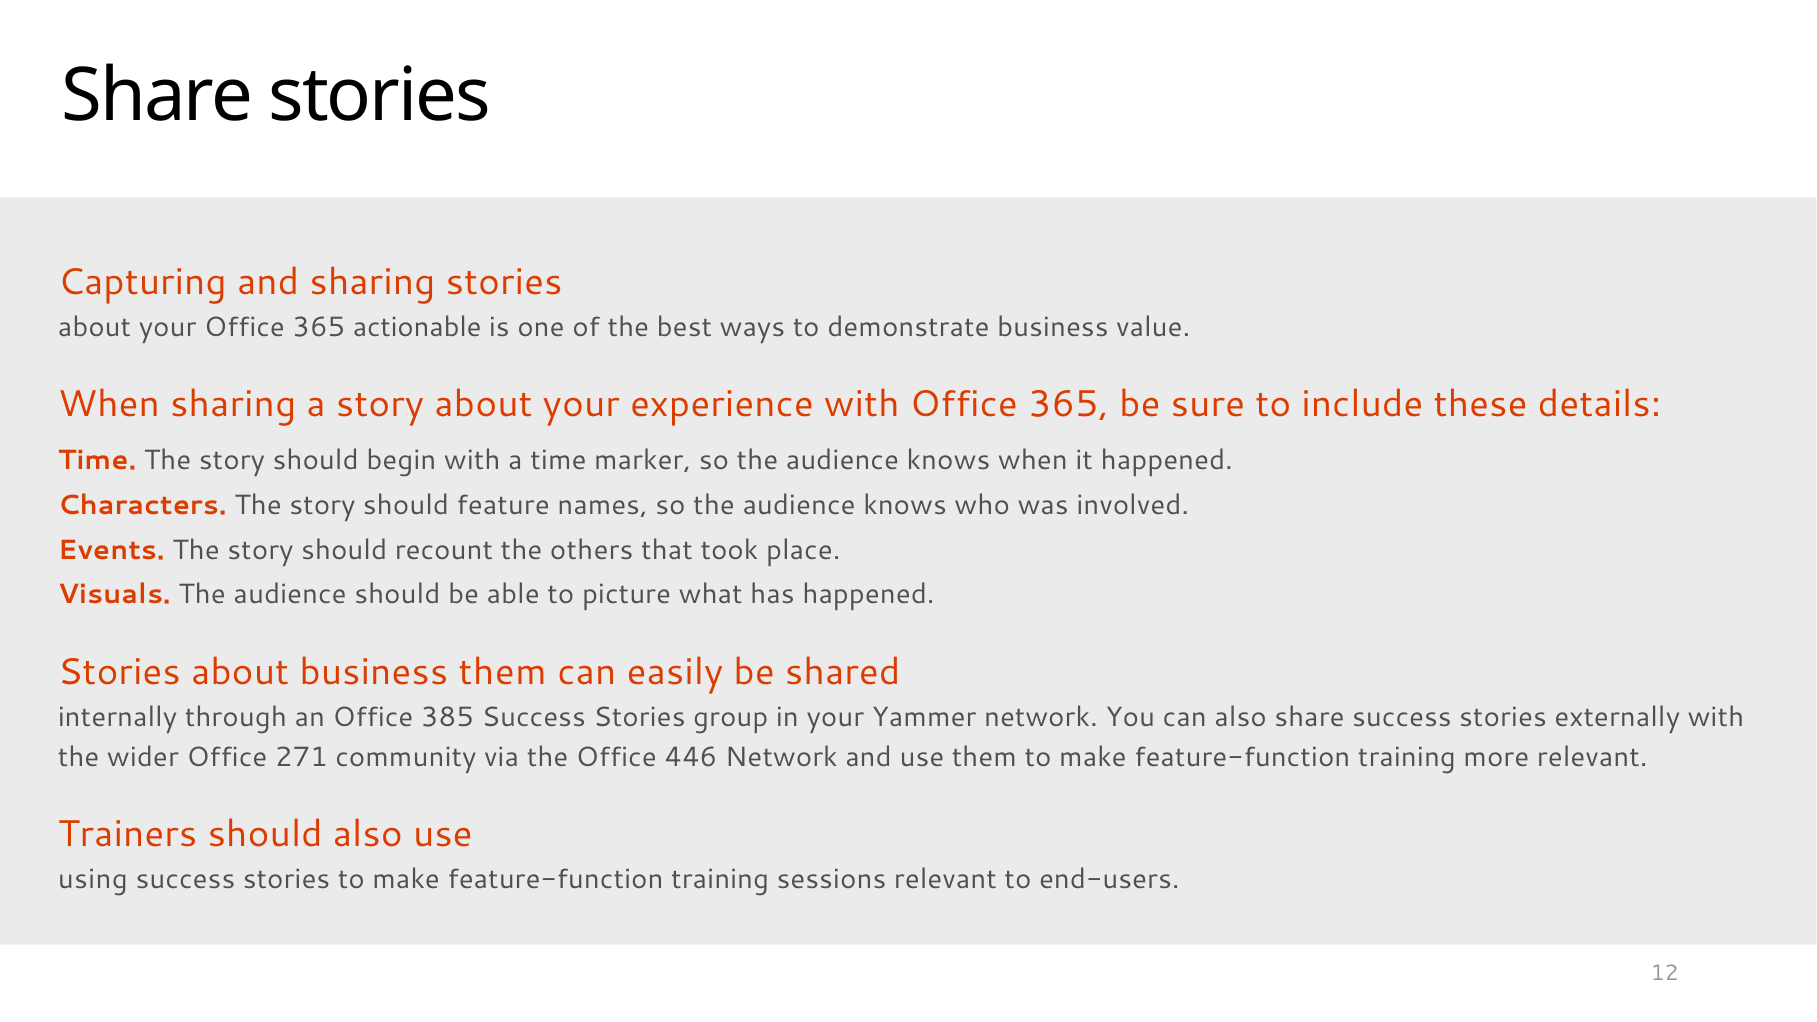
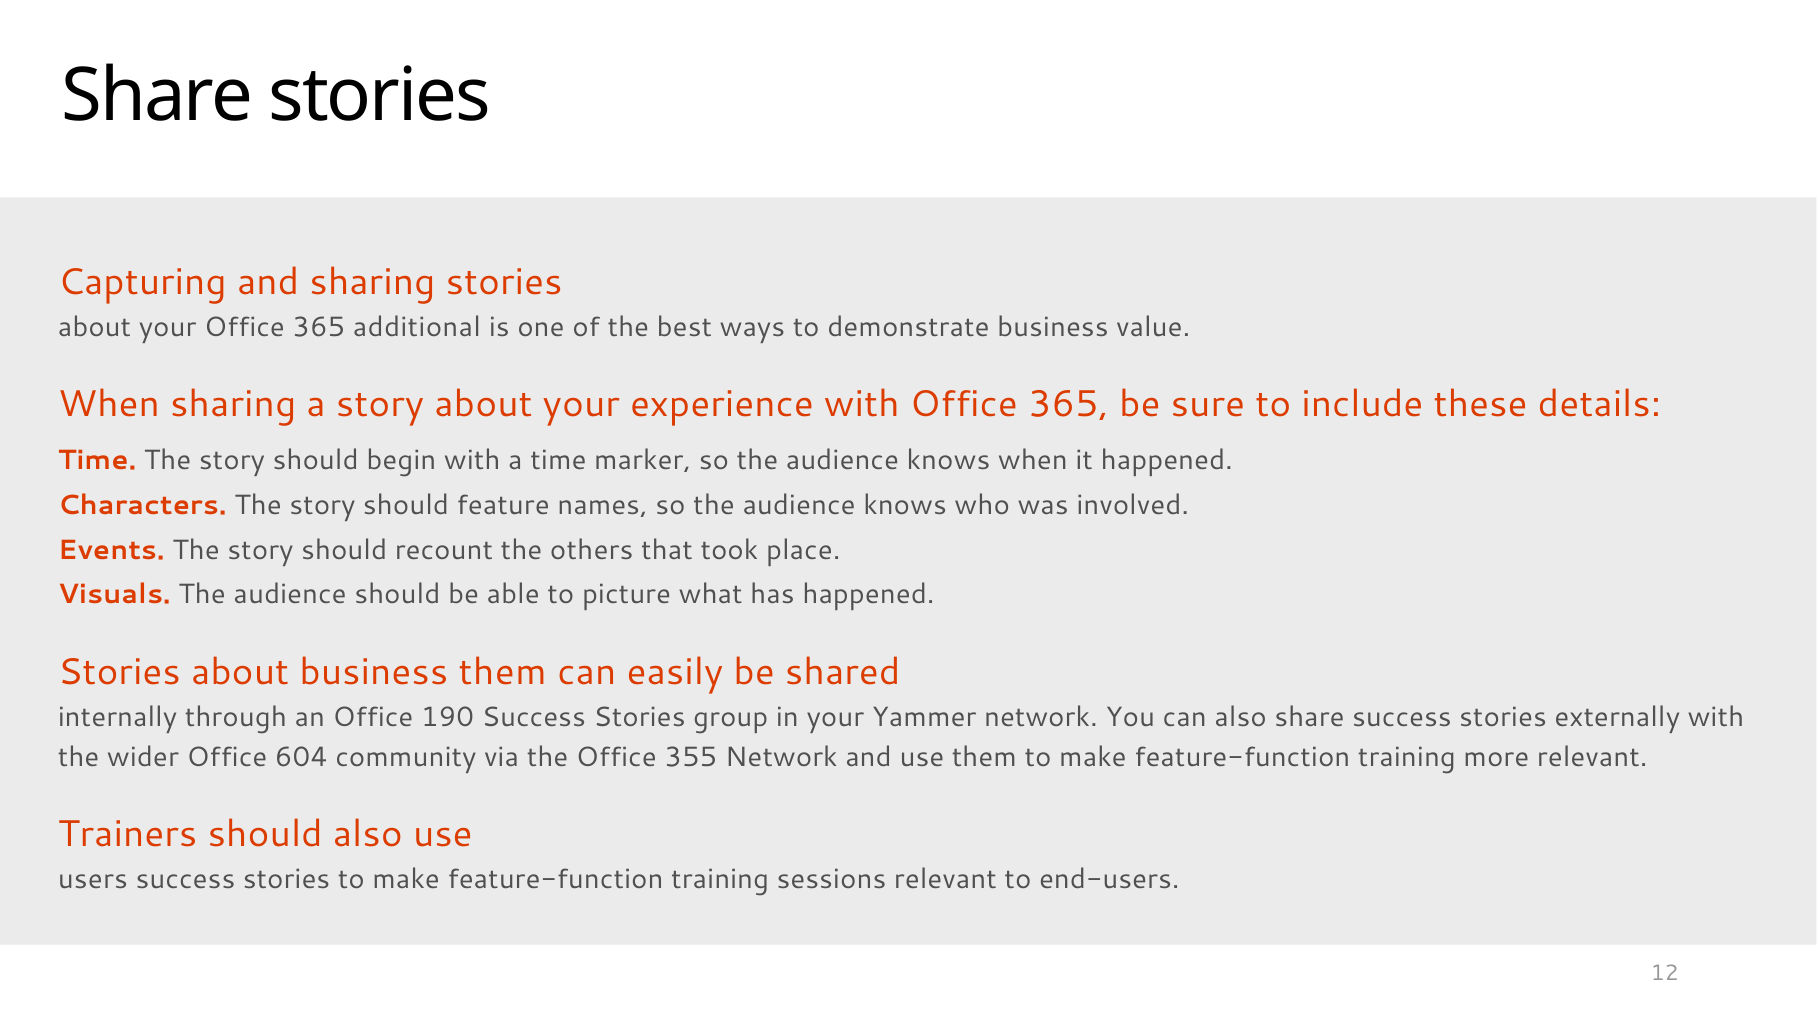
actionable: actionable -> additional
385: 385 -> 190
271: 271 -> 604
446: 446 -> 355
using: using -> users
